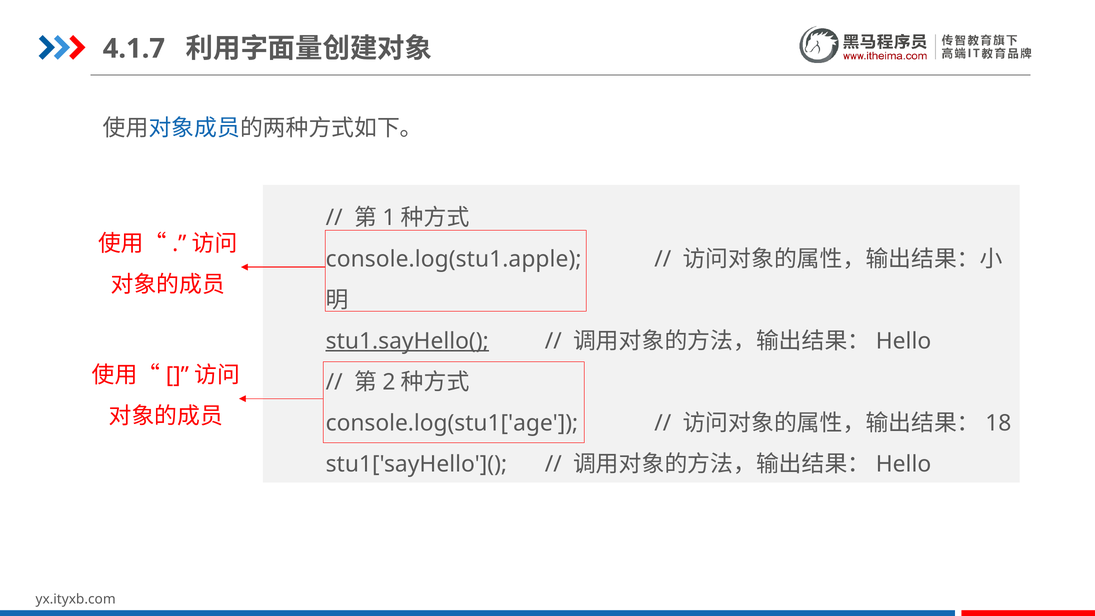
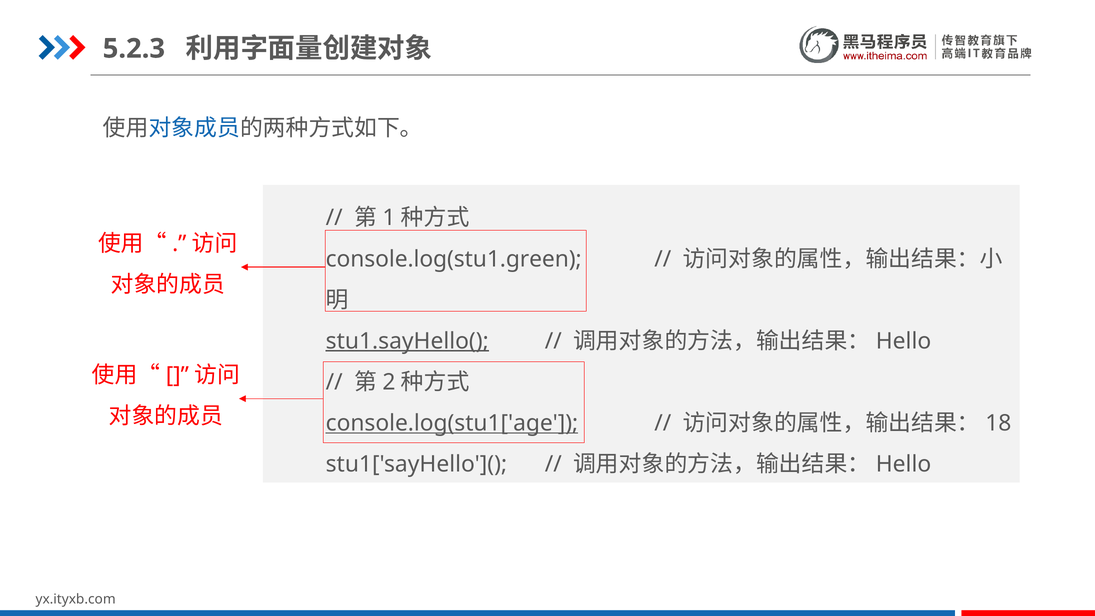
4.1.7: 4.1.7 -> 5.2.3
console.log(stu1.apple: console.log(stu1.apple -> console.log(stu1.green
console.log(stu1['age underline: none -> present
